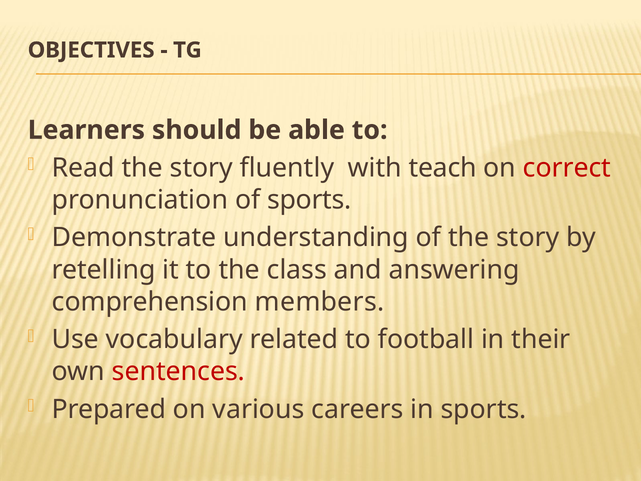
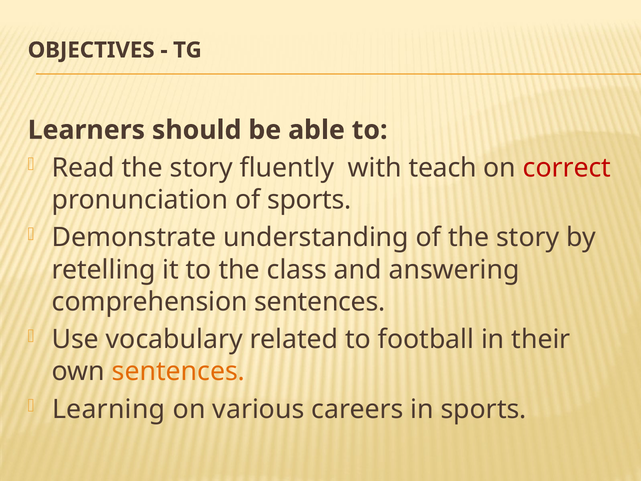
comprehension members: members -> sentences
sentences at (178, 371) colour: red -> orange
Prepared: Prepared -> Learning
